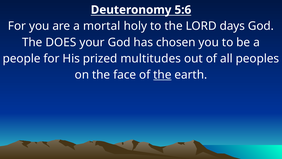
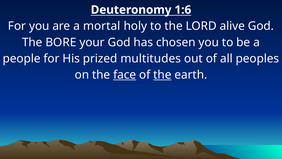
5:6: 5:6 -> 1:6
days: days -> alive
DOES: DOES -> BORE
face underline: none -> present
